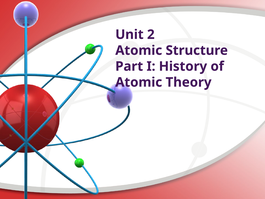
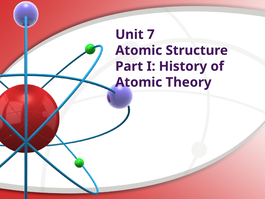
2: 2 -> 7
